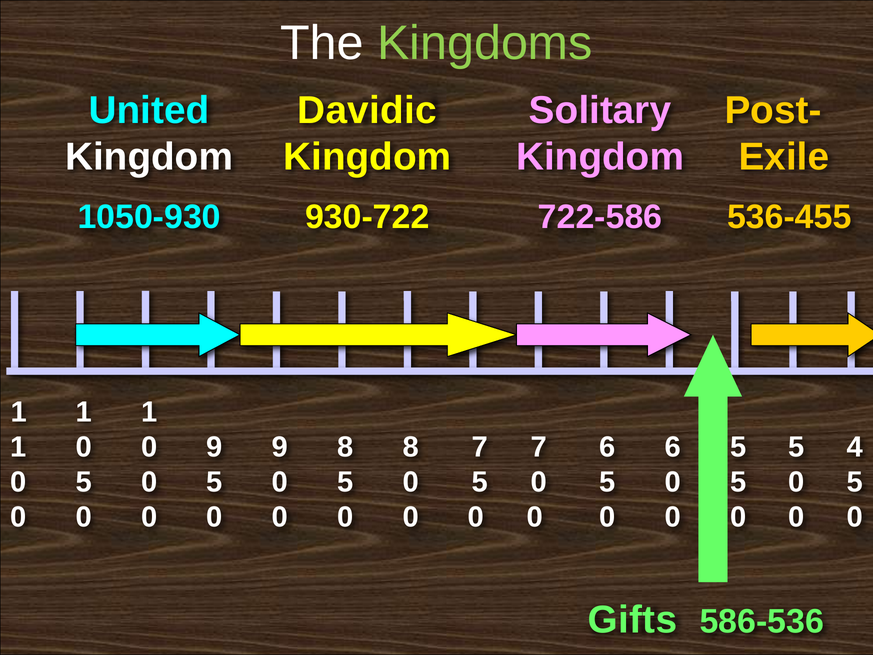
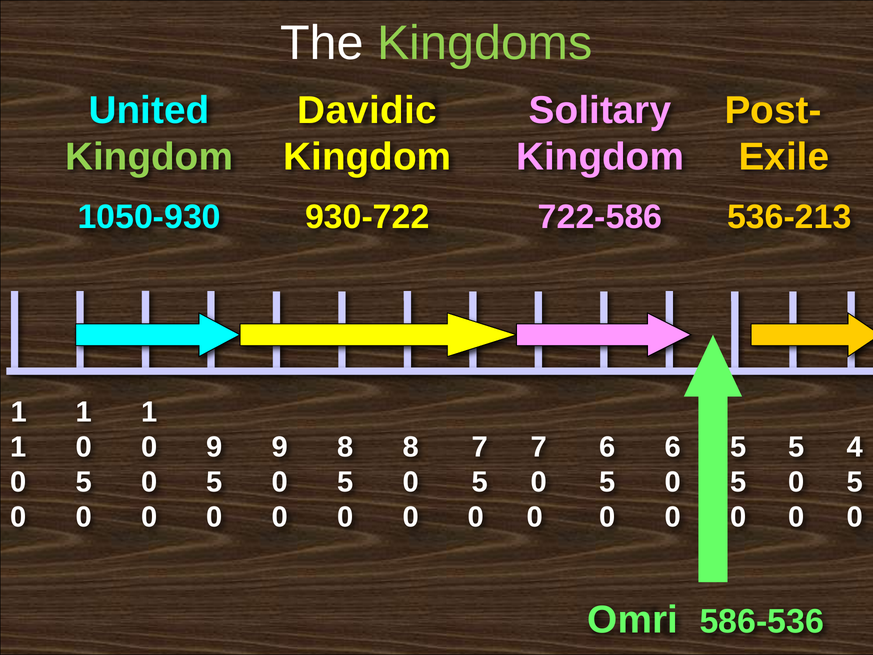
Kingdom at (149, 157) colour: white -> light green
536-455: 536-455 -> 536-213
Gifts: Gifts -> Omri
